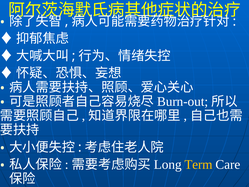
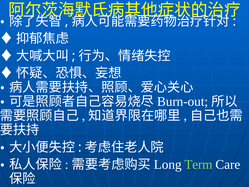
Term colour: yellow -> light green
